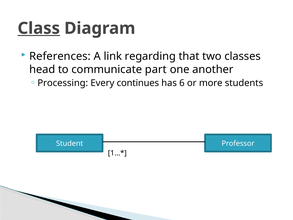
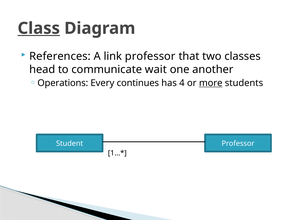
link regarding: regarding -> professor
part: part -> wait
Processing: Processing -> Operations
6: 6 -> 4
more underline: none -> present
